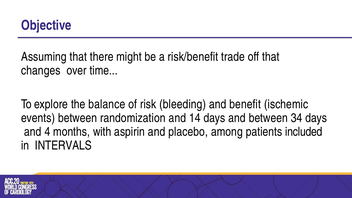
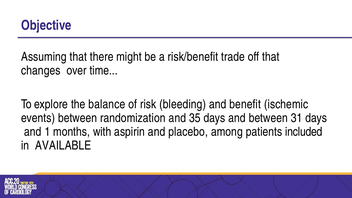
14: 14 -> 35
34: 34 -> 31
4: 4 -> 1
INTERVALS: INTERVALS -> AVAILABLE
